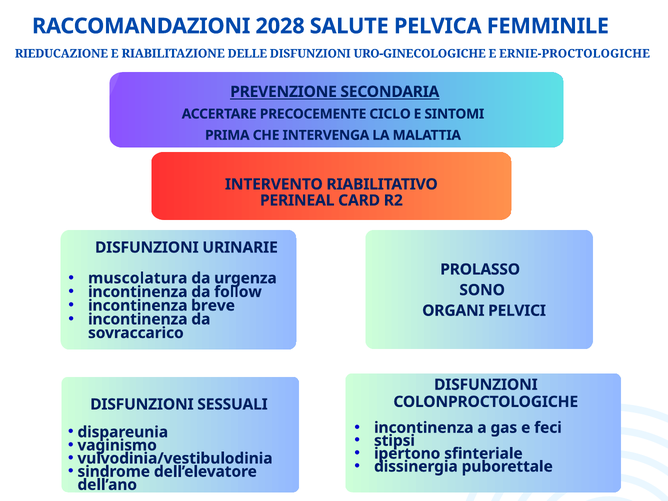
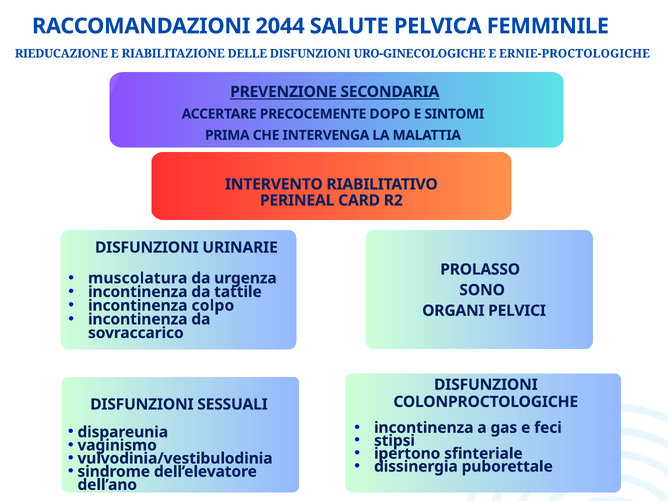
2028: 2028 -> 2044
CICLO: CICLO -> DOPO
follow: follow -> tattile
breve: breve -> colpo
